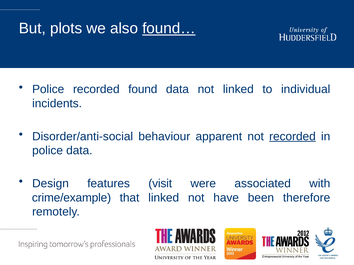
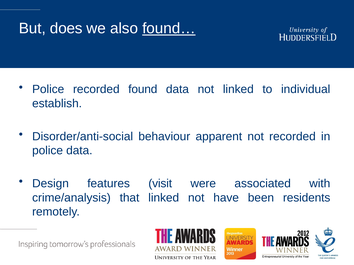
plots: plots -> does
incidents: incidents -> establish
recorded at (292, 137) underline: present -> none
crime/example: crime/example -> crime/analysis
therefore: therefore -> residents
